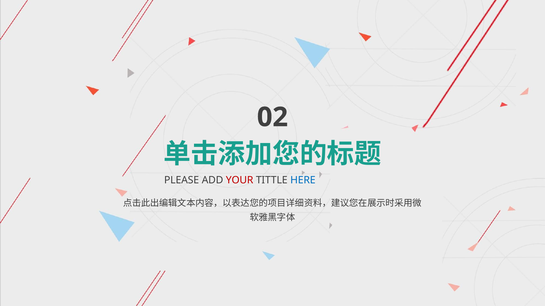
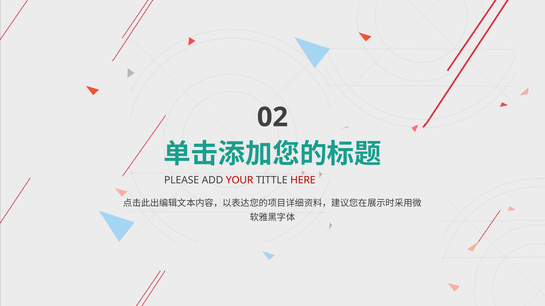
HERE colour: blue -> red
